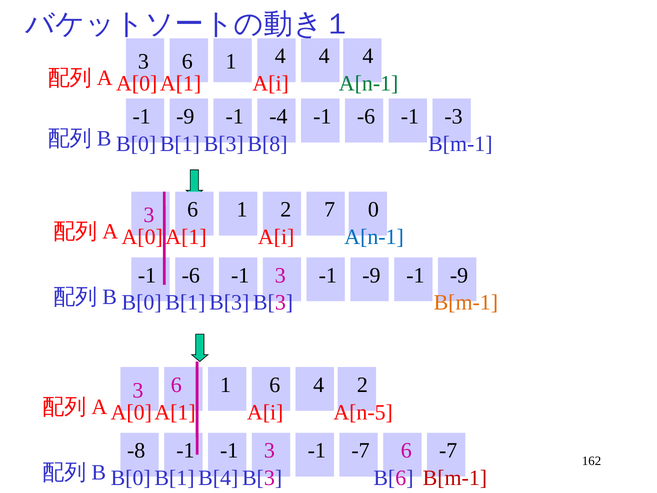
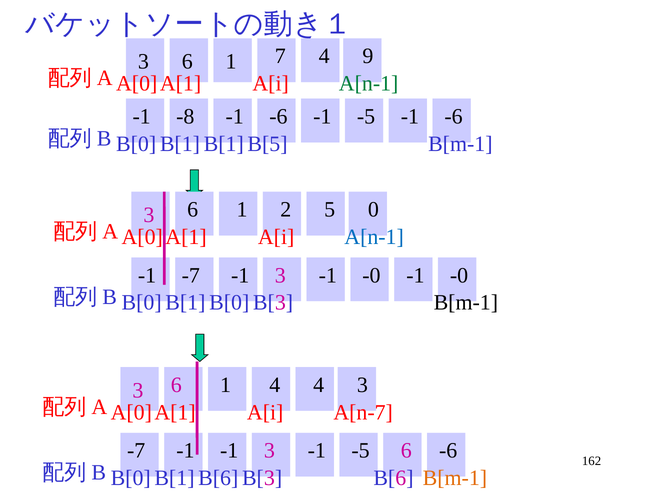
4 at (280, 56): 4 -> 7
4 at (368, 56): 4 -> 9
-9 at (185, 116): -9 -> -8
-4 at (278, 116): -4 -> -6
-6 at (366, 116): -6 -> -5
-3 at (454, 116): -3 -> -6
B[3 at (224, 144): B[3 -> B[1
B[8: B[8 -> B[5
7: 7 -> 5
-6 at (191, 275): -6 -> -7
-1 -1 -9: -9 -> -0
-9 at (459, 275): -9 -> -0
B[m-1 at (466, 303) colour: orange -> black
B[3 at (229, 303): B[3 -> B[0
6 at (275, 385): 6 -> 4
4 2: 2 -> 3
A[n-5: A[n-5 -> A[n-7
-8 at (136, 450): -8 -> -7
-1 -1 -7: -7 -> -5
-7 at (448, 450): -7 -> -6
B[m-1 at (455, 478) colour: red -> orange
B[4 at (218, 478): B[4 -> B[6
